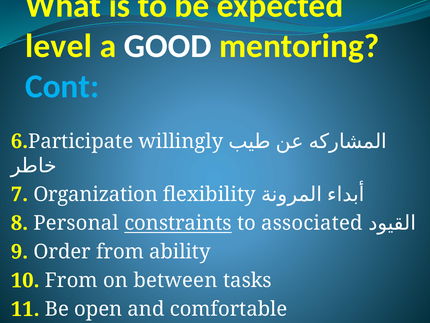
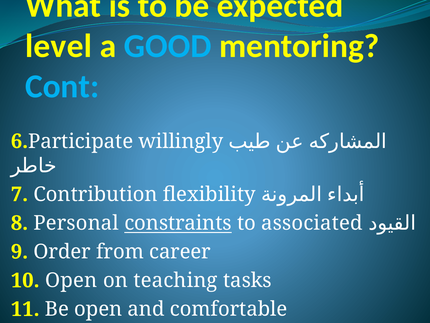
GOOD colour: white -> light blue
Organization: Organization -> Contribution
ability: ability -> career
10 From: From -> Open
between: between -> teaching
